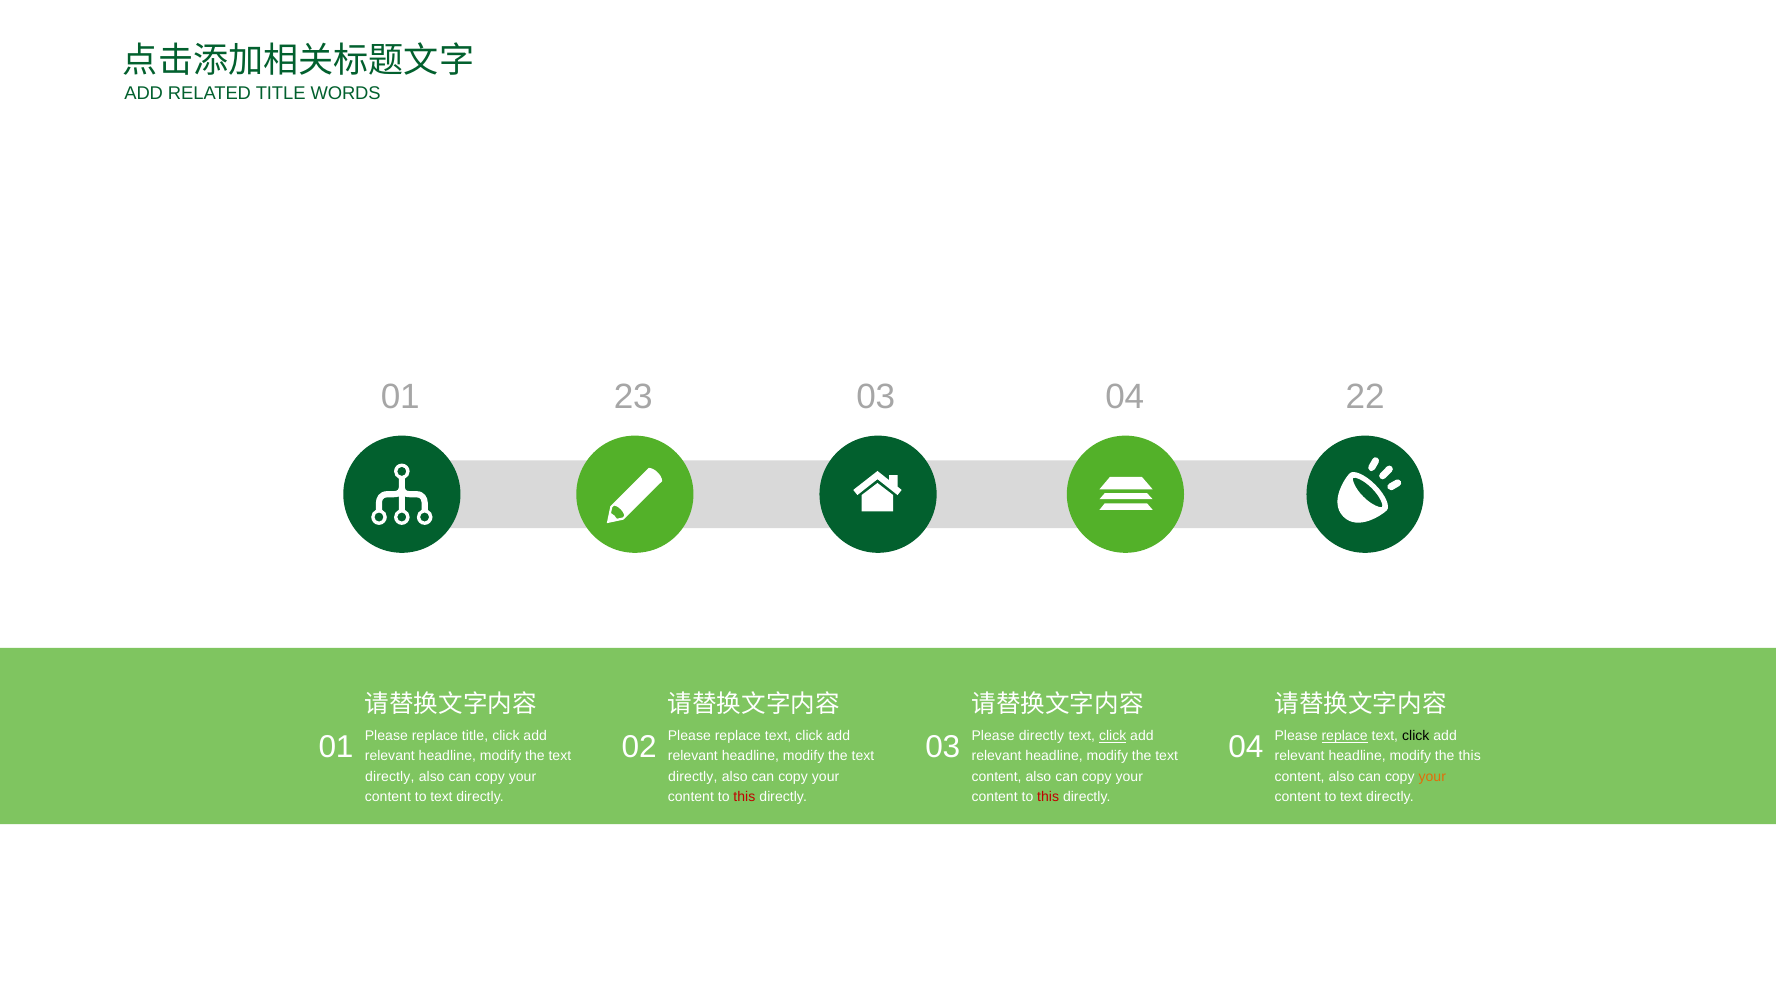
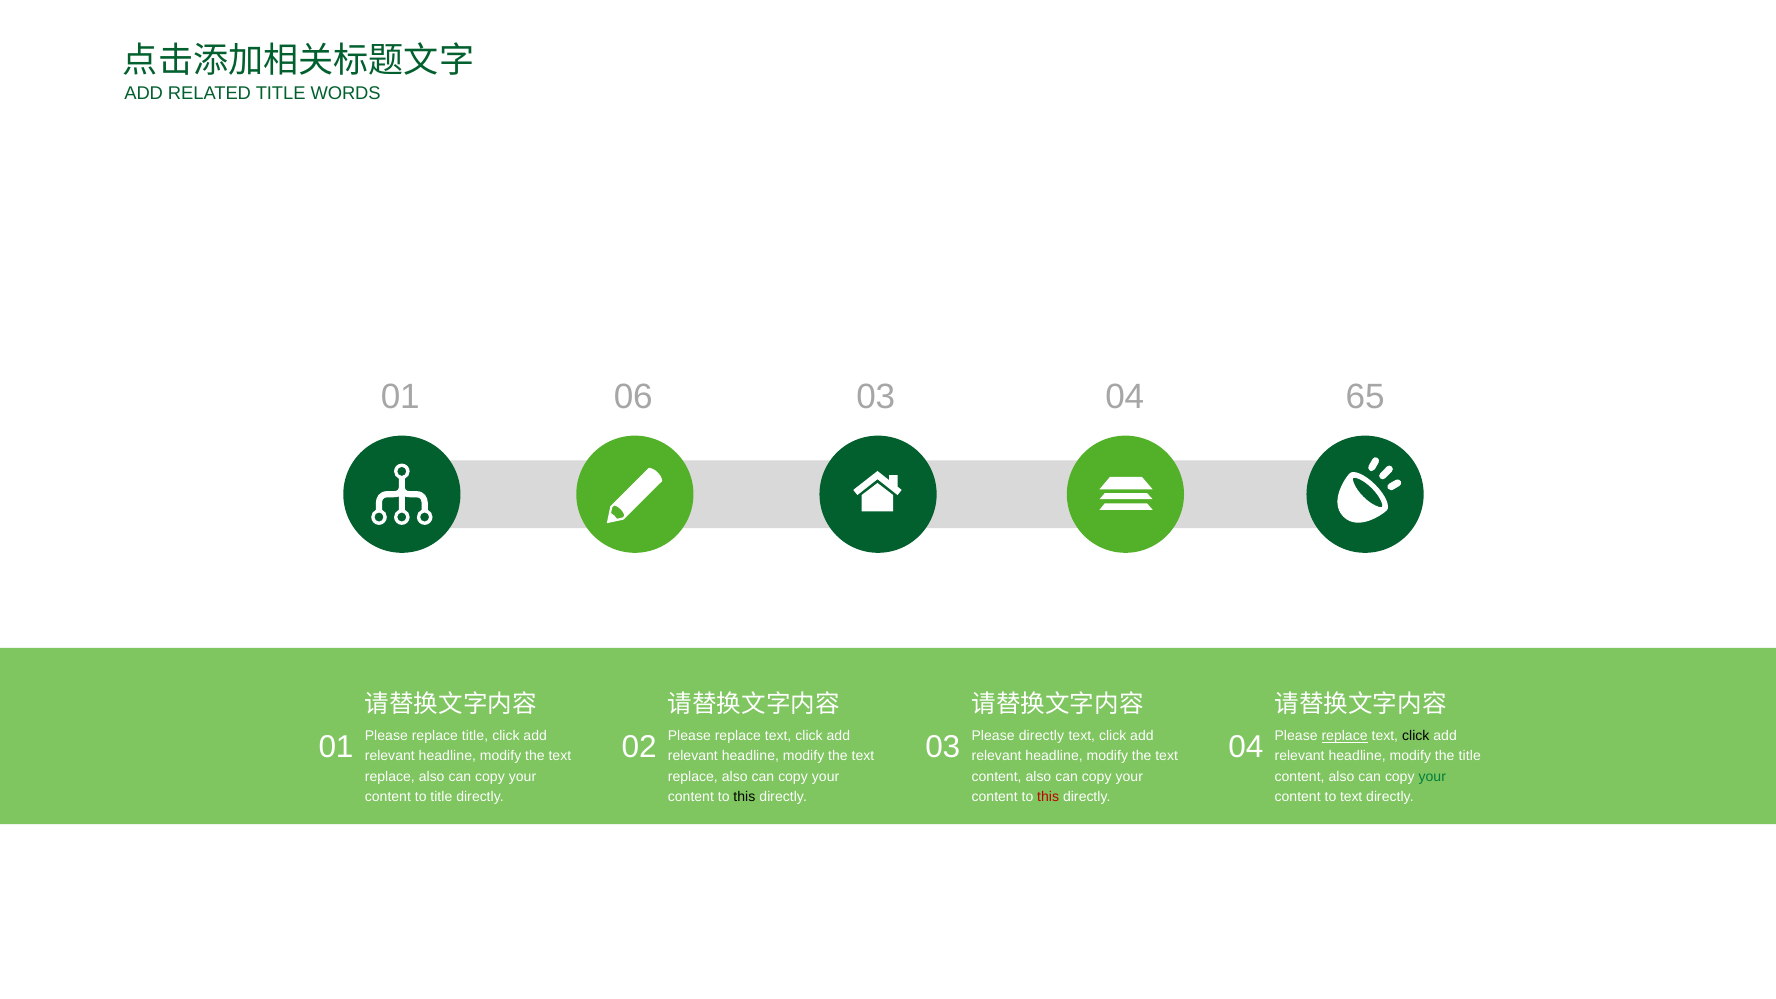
23: 23 -> 06
22: 22 -> 65
click at (1113, 736) underline: present -> none
the this: this -> title
directly at (390, 776): directly -> replace
directly at (693, 776): directly -> replace
your at (1432, 776) colour: orange -> green
text at (441, 797): text -> title
this at (744, 797) colour: red -> black
